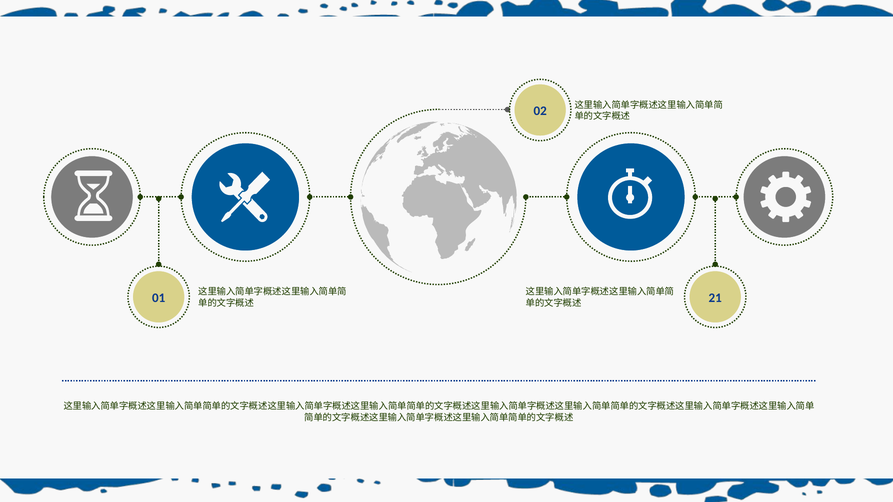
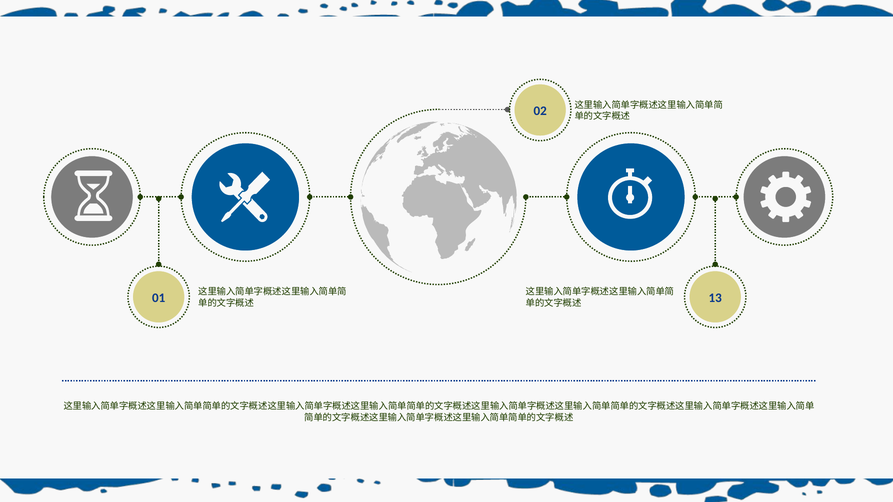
21: 21 -> 13
